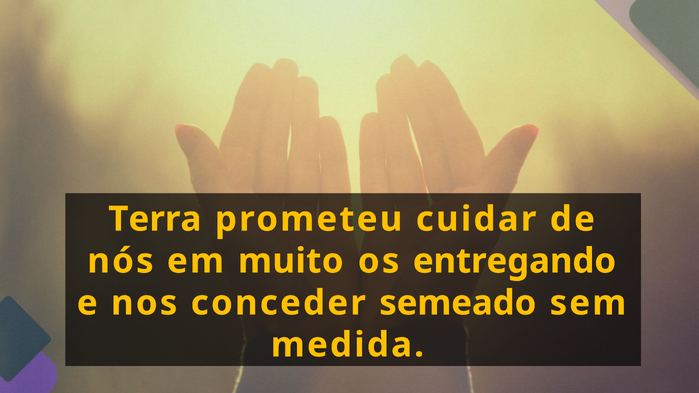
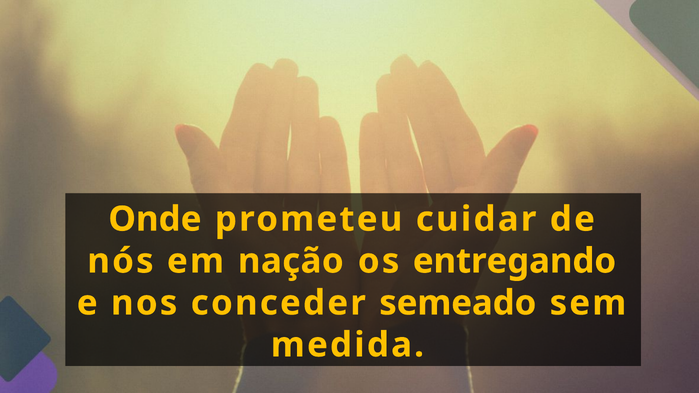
Terra: Terra -> Onde
muito: muito -> nação
